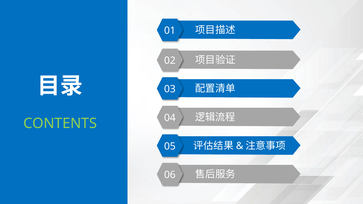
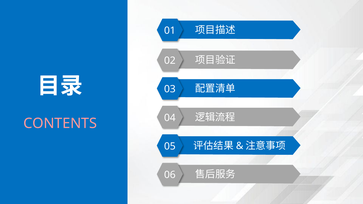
CONTENTS colour: light green -> pink
